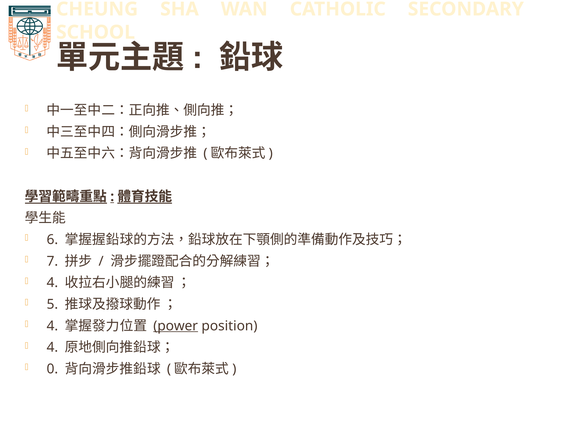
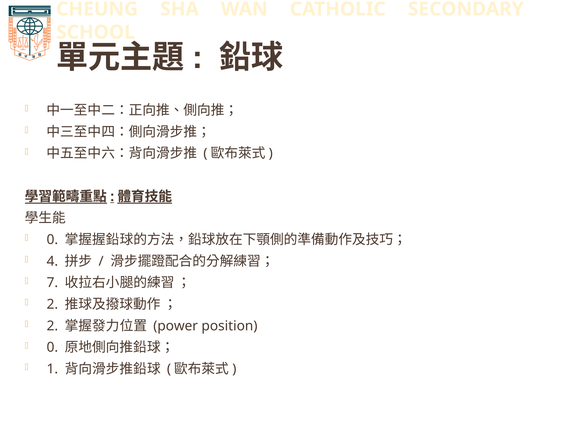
6 at (52, 239): 6 -> 0
7: 7 -> 4
4 at (52, 282): 4 -> 7
5 at (52, 304): 5 -> 2
4 at (52, 326): 4 -> 2
power underline: present -> none
4 at (52, 347): 4 -> 0
0: 0 -> 1
